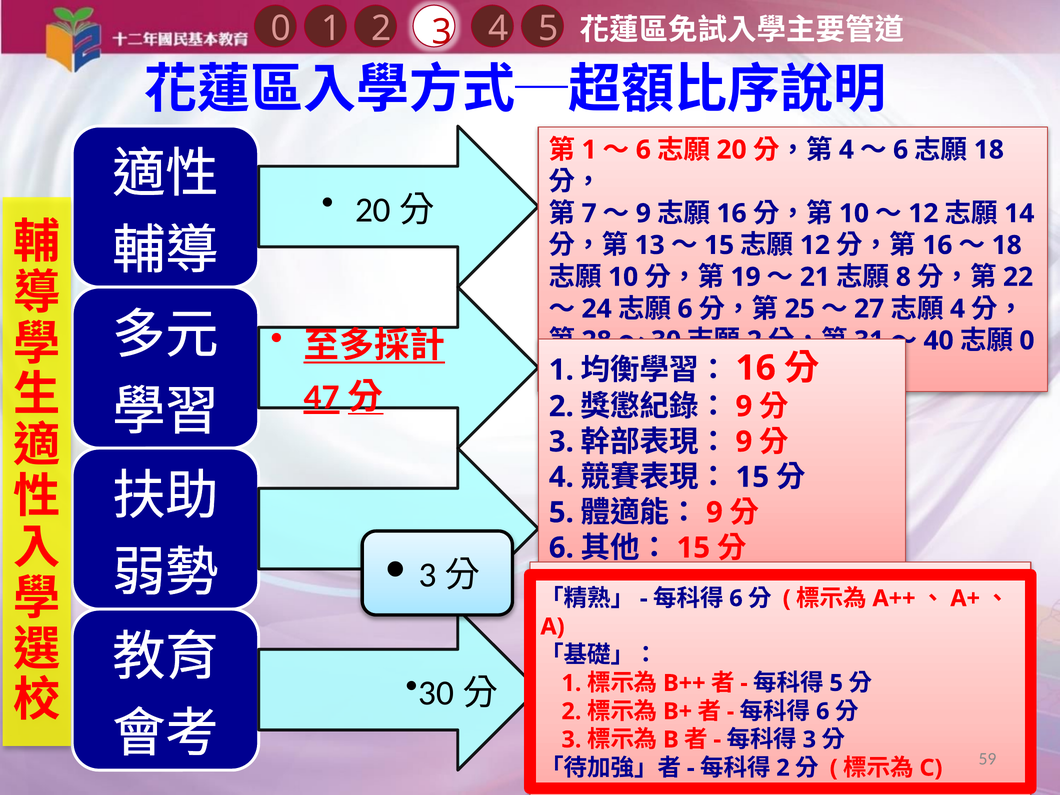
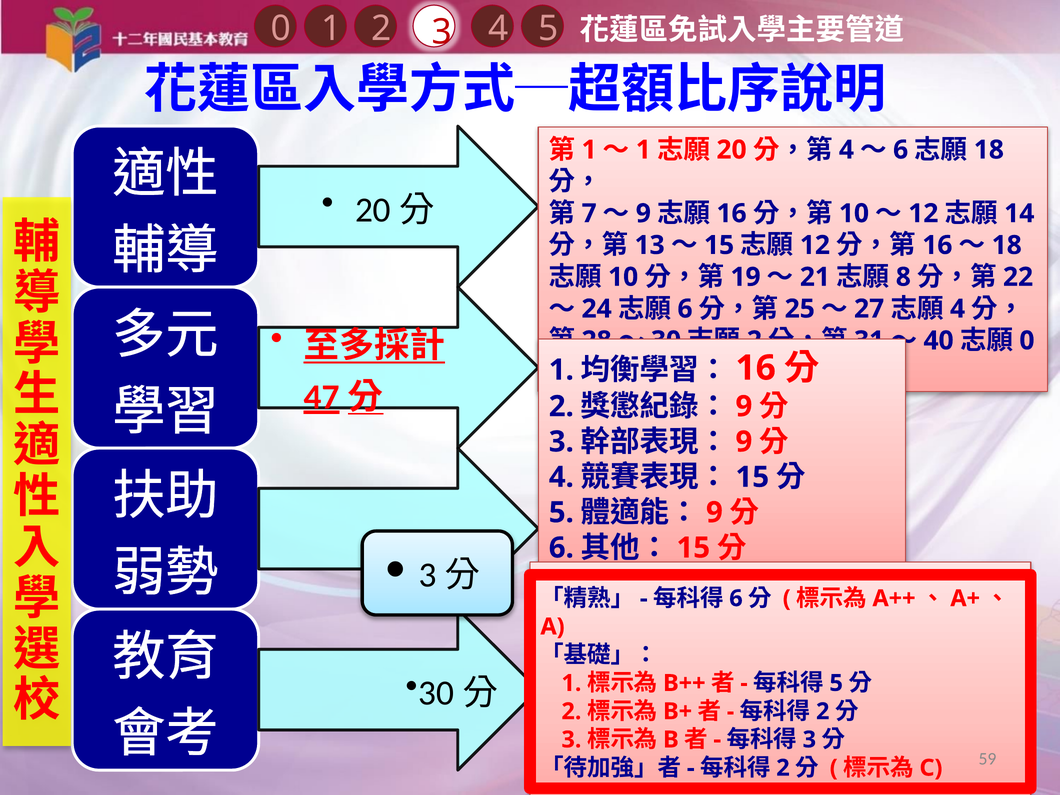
6 at (643, 150): 6 -> 1
6 at (823, 711): 6 -> 2
